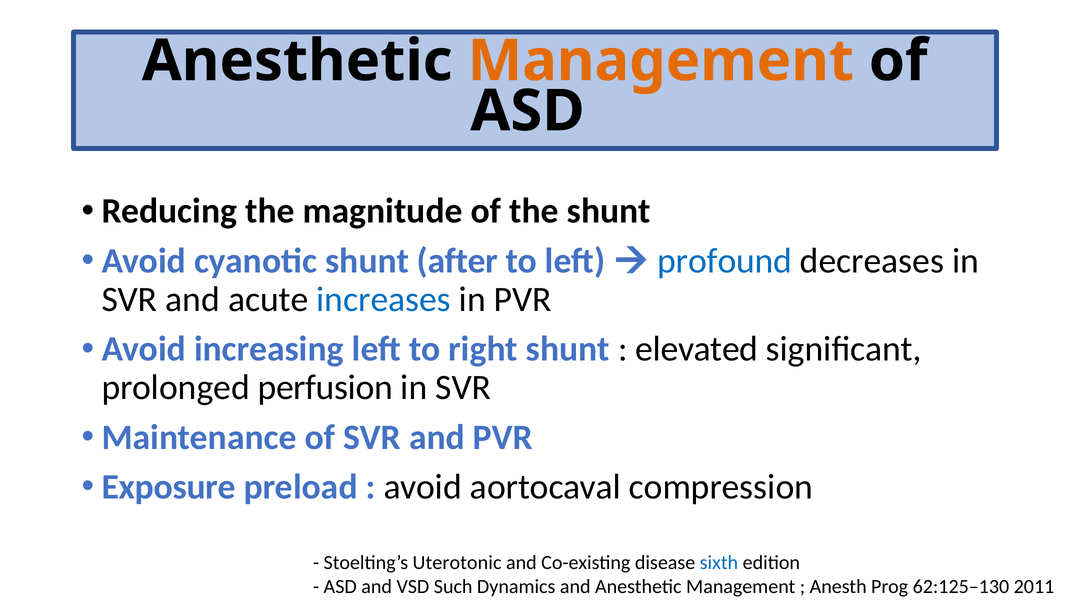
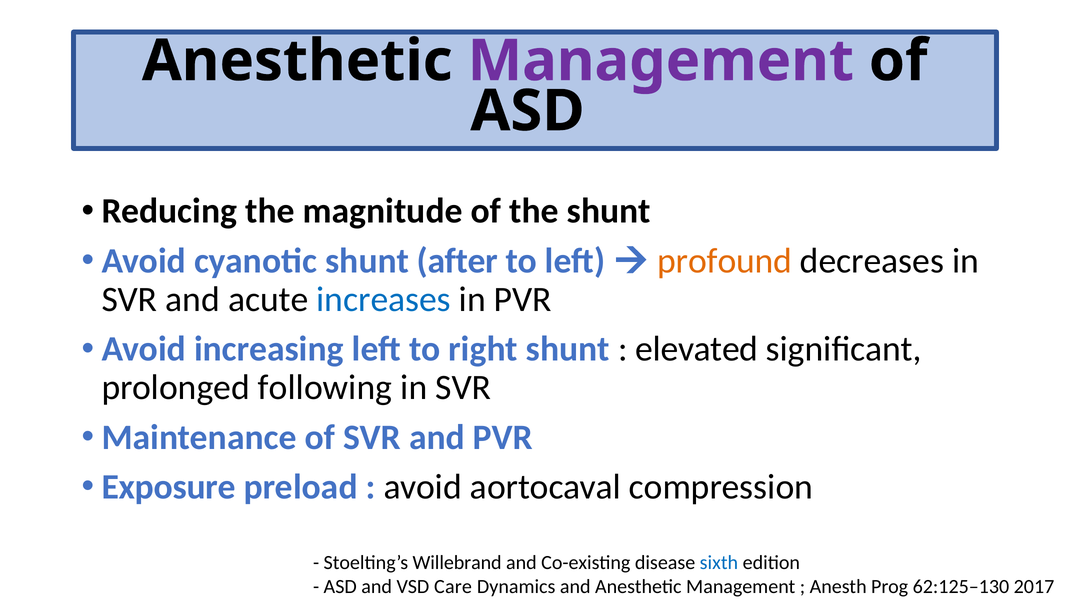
Management at (661, 61) colour: orange -> purple
profound colour: blue -> orange
perfusion: perfusion -> following
Uterotonic: Uterotonic -> Willebrand
Such: Such -> Care
2011: 2011 -> 2017
